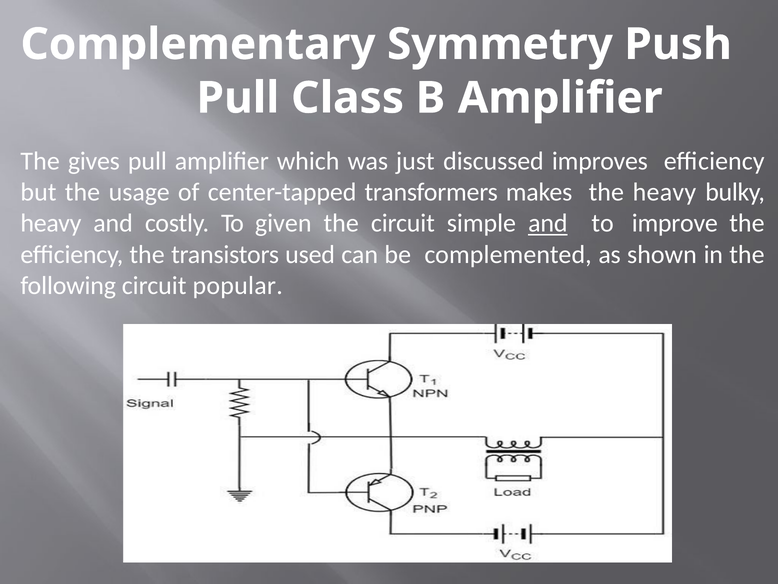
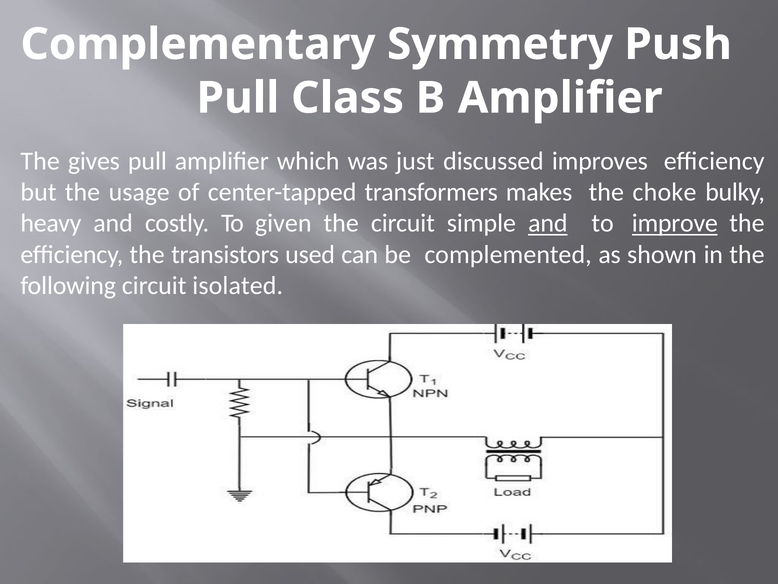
the heavy: heavy -> choke
improve underline: none -> present
popular: popular -> isolated
